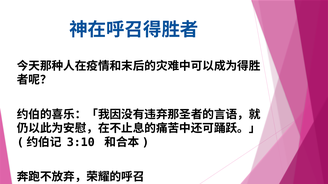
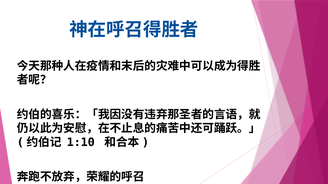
3:10: 3:10 -> 1:10
